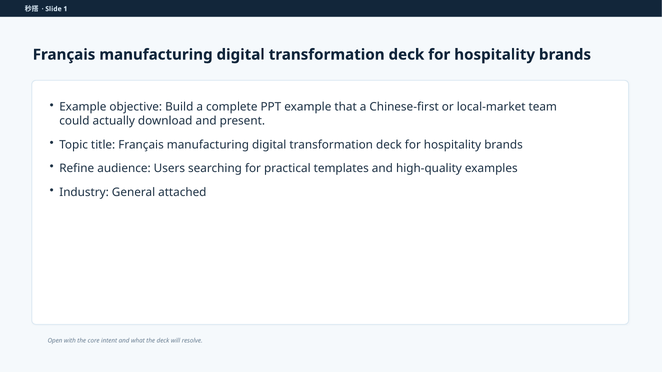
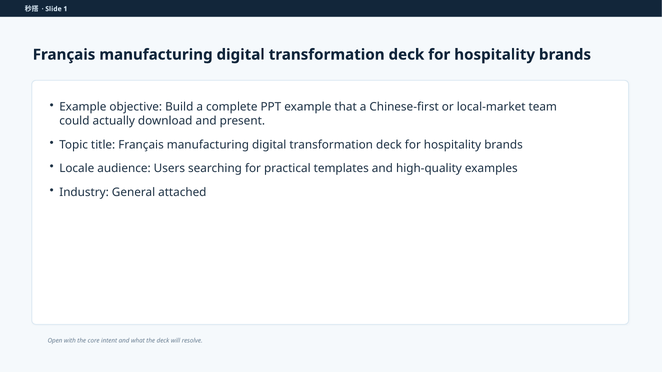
Refine: Refine -> Locale
